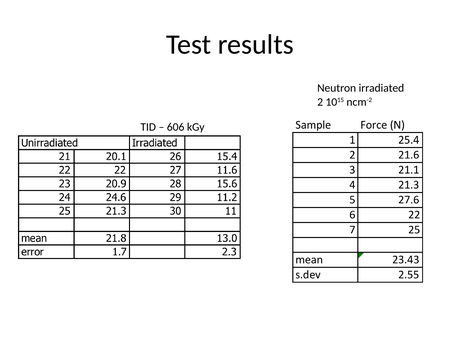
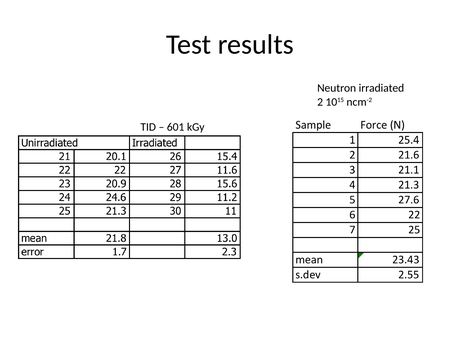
606: 606 -> 601
